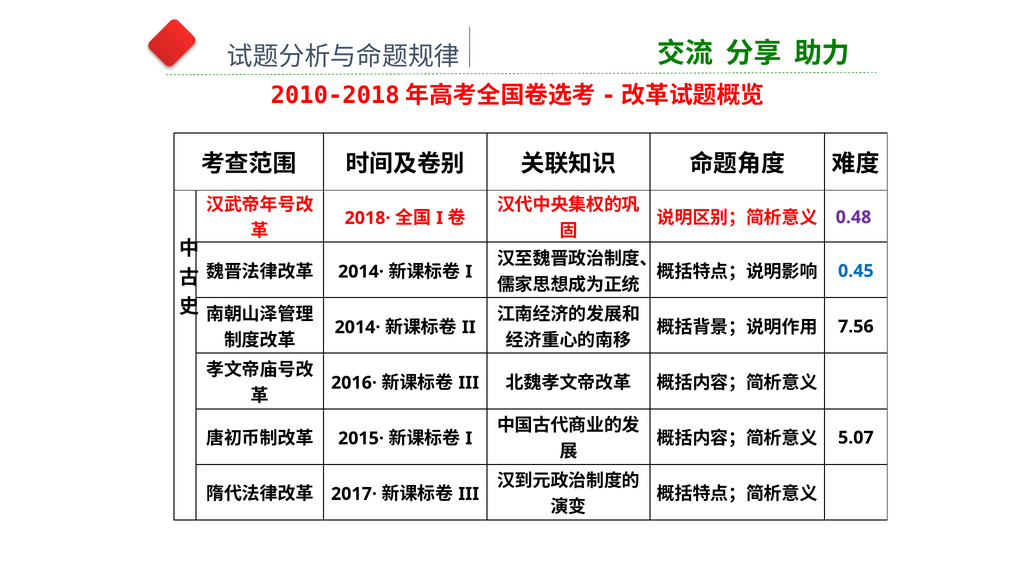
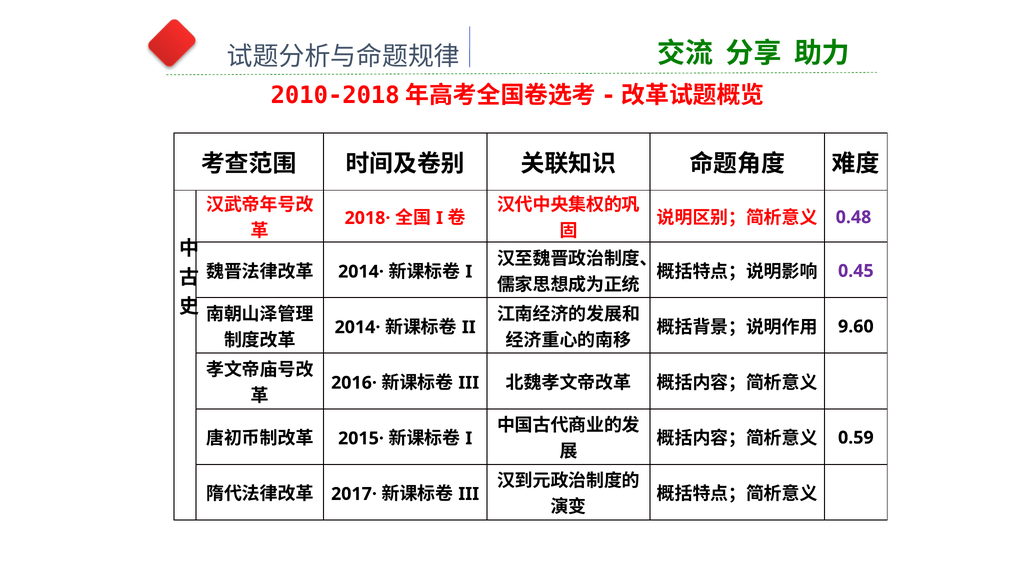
0.45 colour: blue -> purple
7.56: 7.56 -> 9.60
5.07: 5.07 -> 0.59
